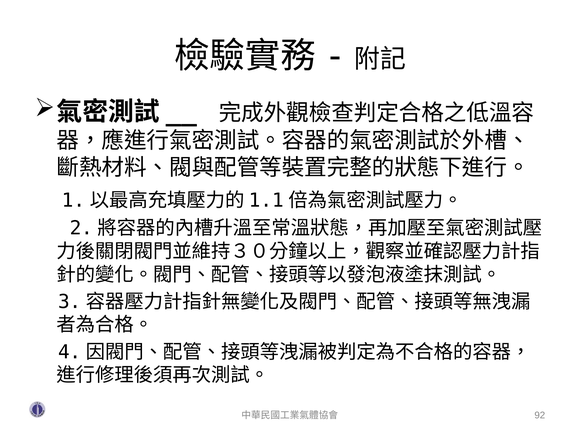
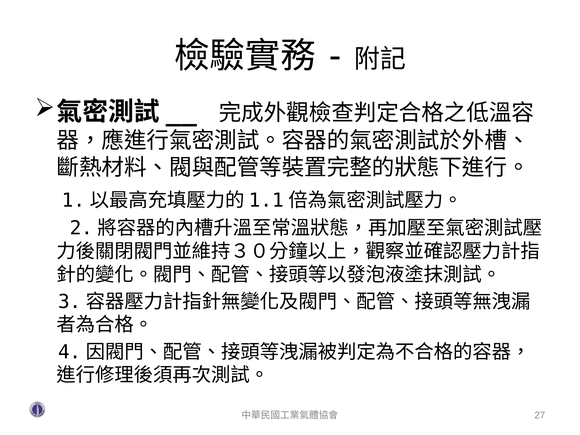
92: 92 -> 27
